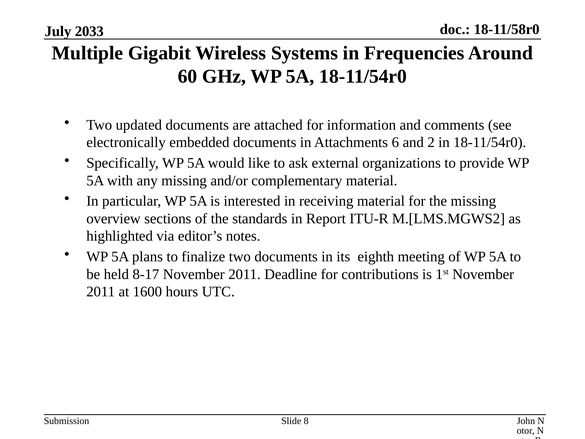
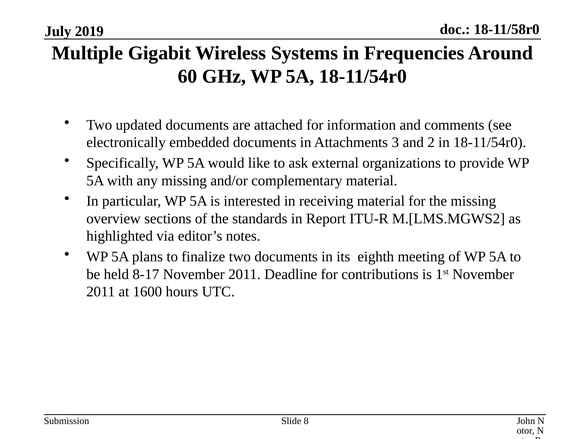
2033: 2033 -> 2019
6: 6 -> 3
